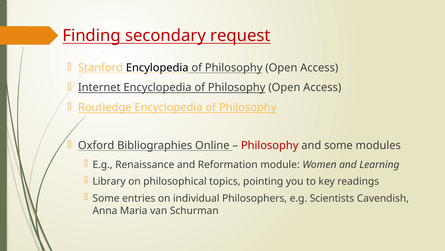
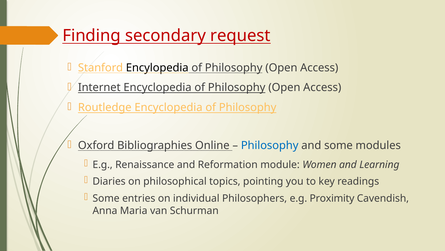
Philosophy at (270, 145) colour: red -> blue
Library: Library -> Diaries
Scientists: Scientists -> Proximity
